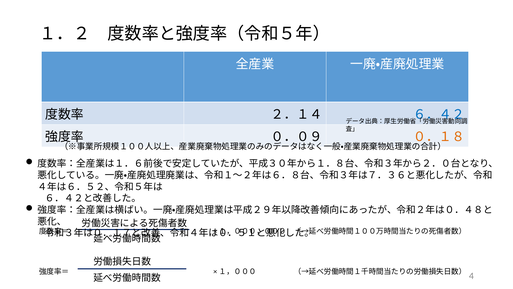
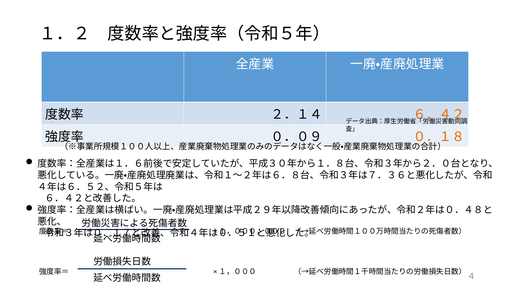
６．４２ colour: blue -> orange
